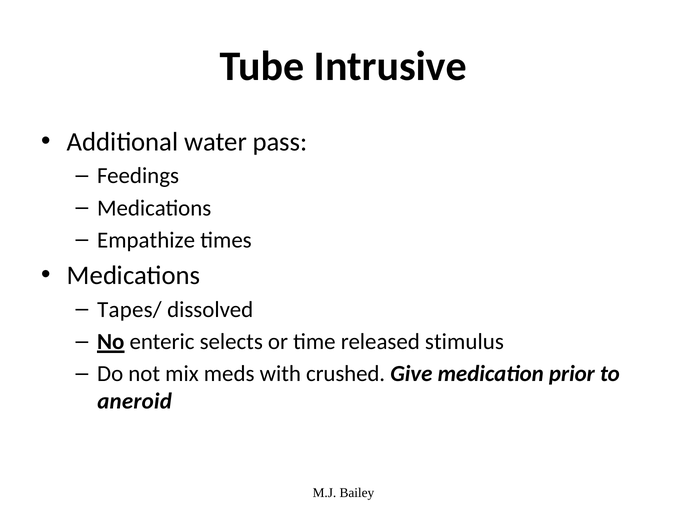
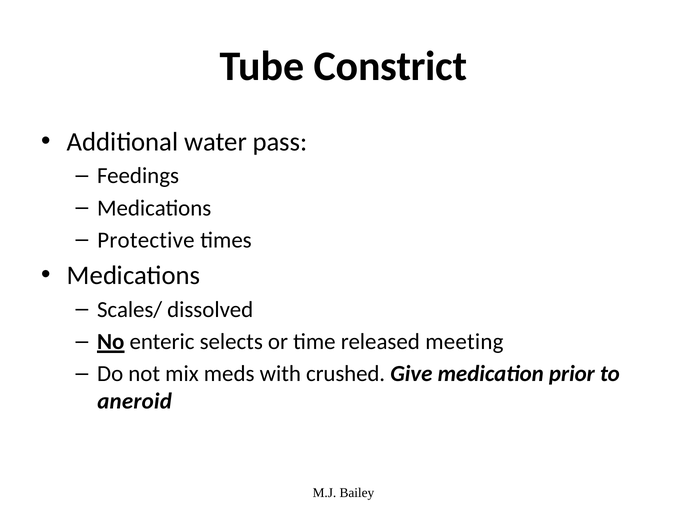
Intrusive: Intrusive -> Constrict
Empathize: Empathize -> Protective
Tapes/: Tapes/ -> Scales/
stimulus: stimulus -> meeting
